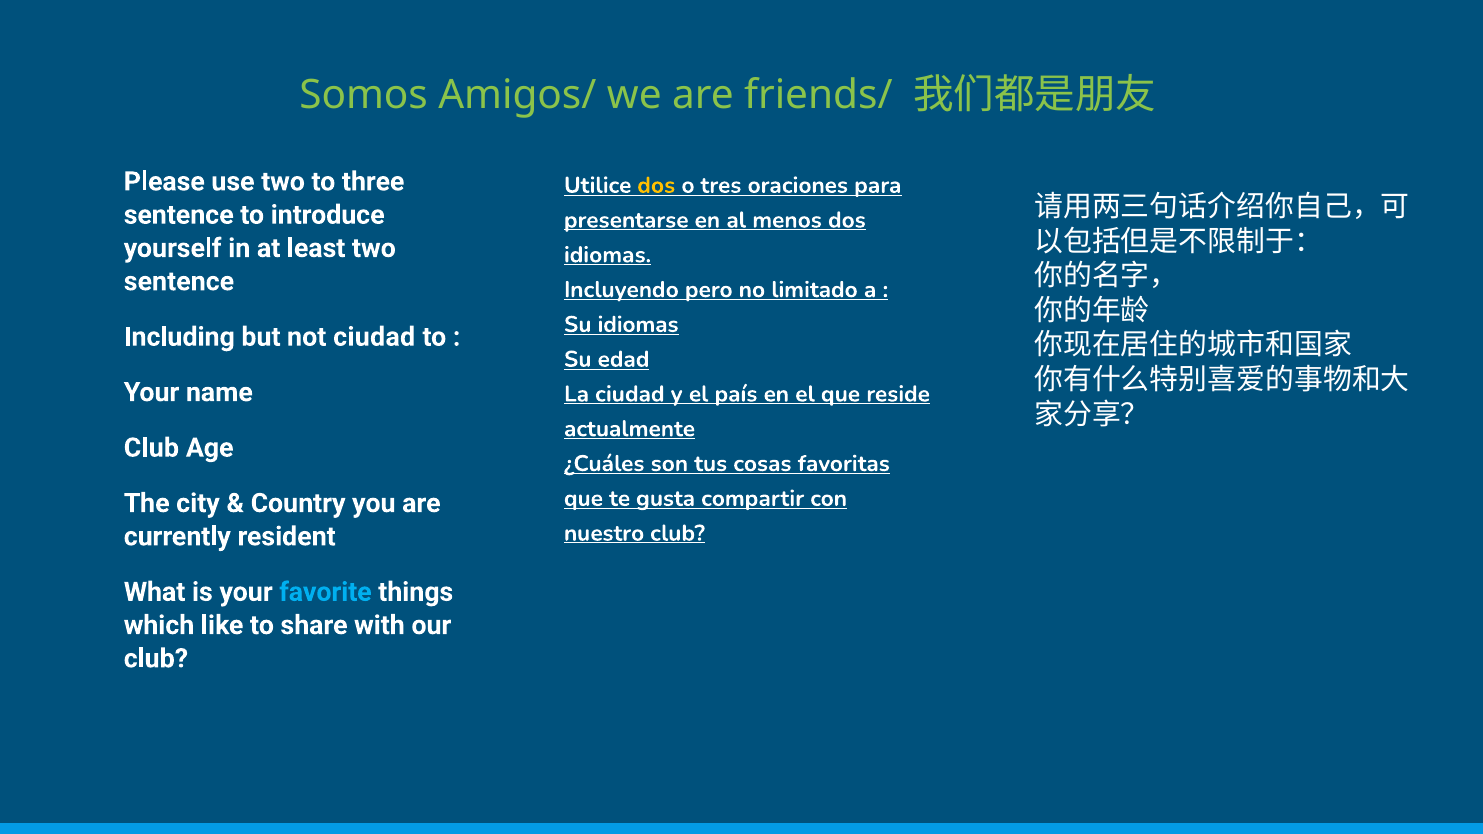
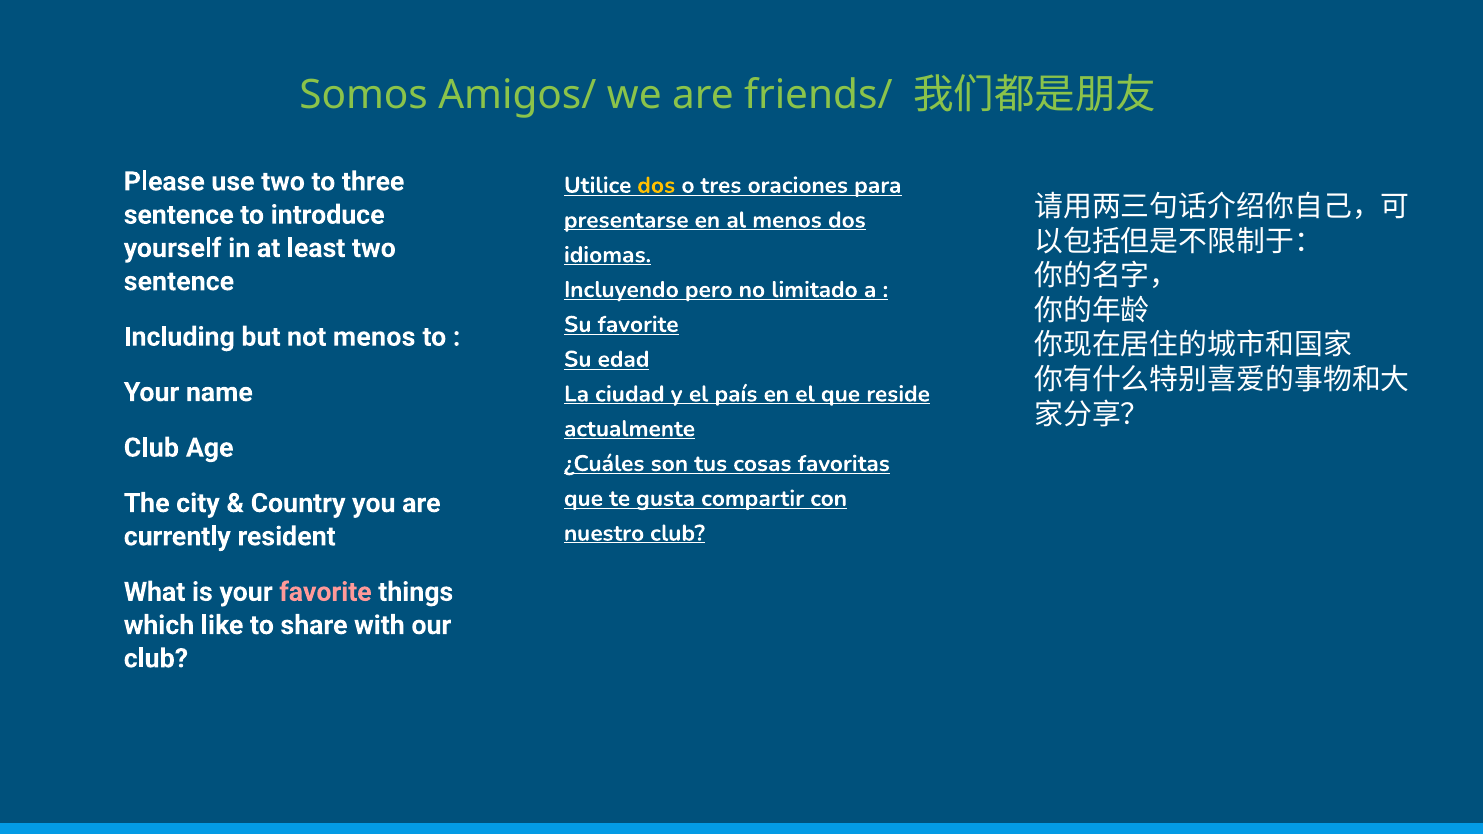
Su idiomas: idiomas -> favorite
not ciudad: ciudad -> menos
favorite at (325, 592) colour: light blue -> pink
